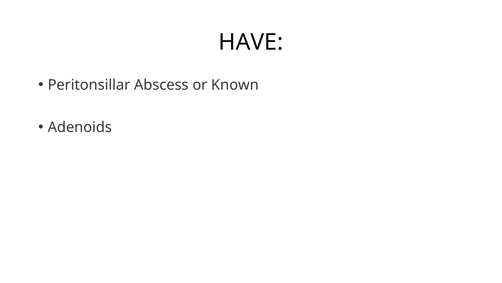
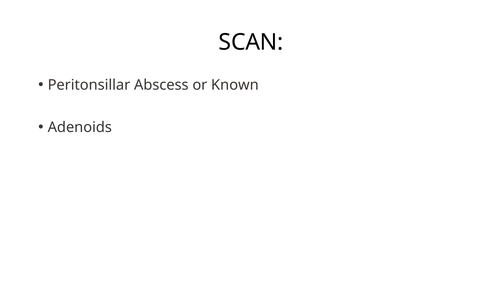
HAVE: HAVE -> SCAN
